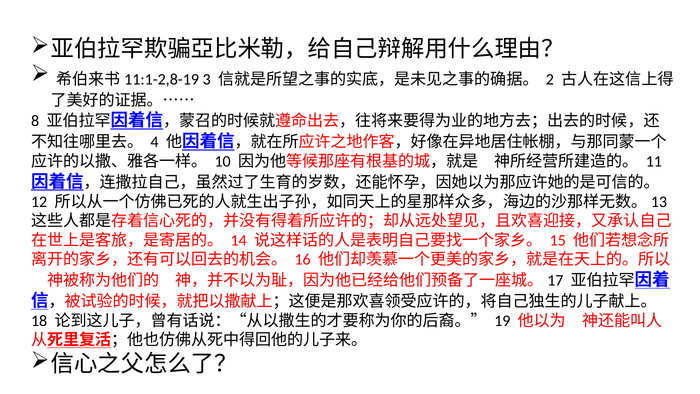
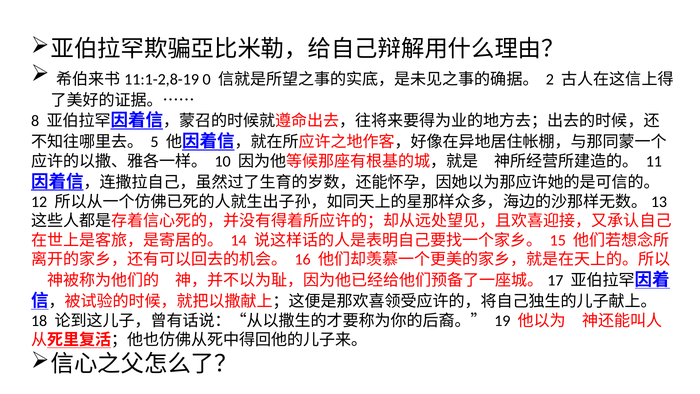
3: 3 -> 0
4: 4 -> 5
